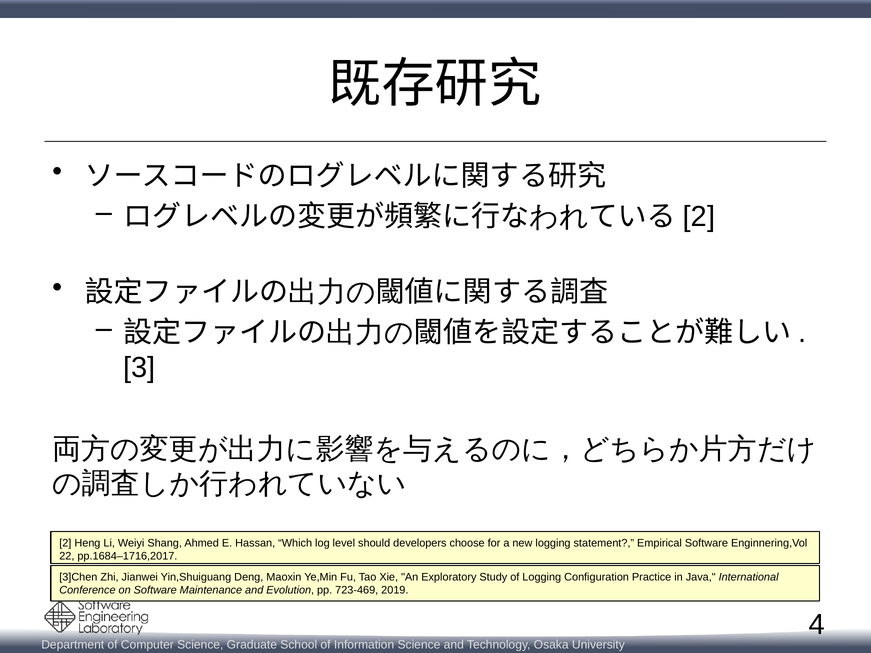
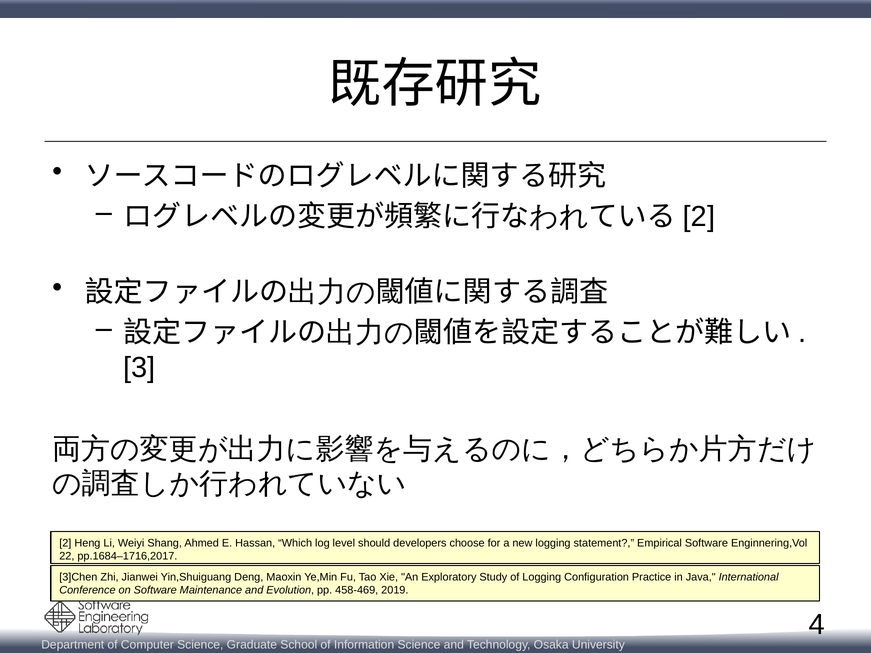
723-469: 723-469 -> 458-469
